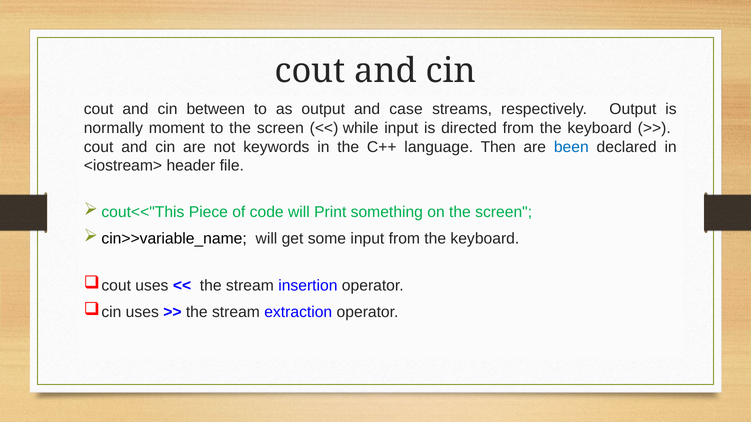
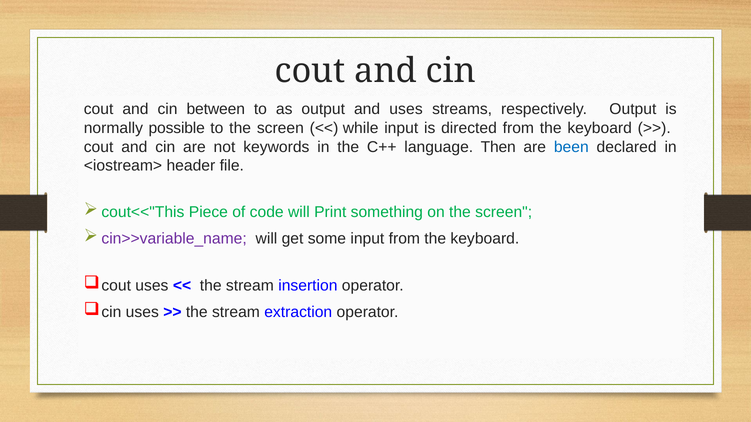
and case: case -> uses
moment: moment -> possible
cin>>variable_name colour: black -> purple
